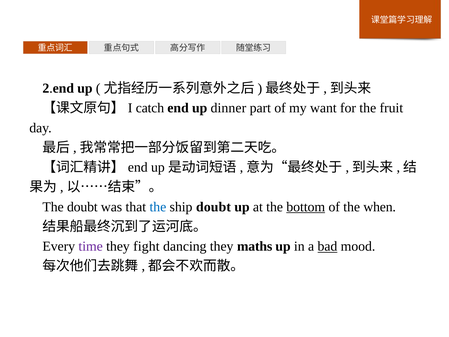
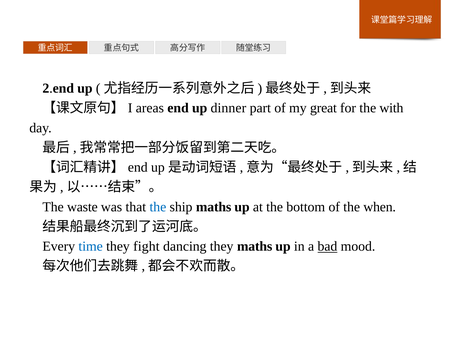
catch: catch -> areas
want: want -> great
fruit: fruit -> with
The doubt: doubt -> waste
ship doubt: doubt -> maths
bottom underline: present -> none
time colour: purple -> blue
